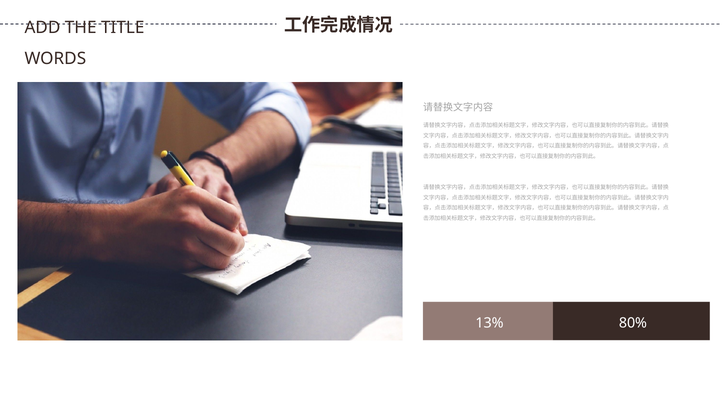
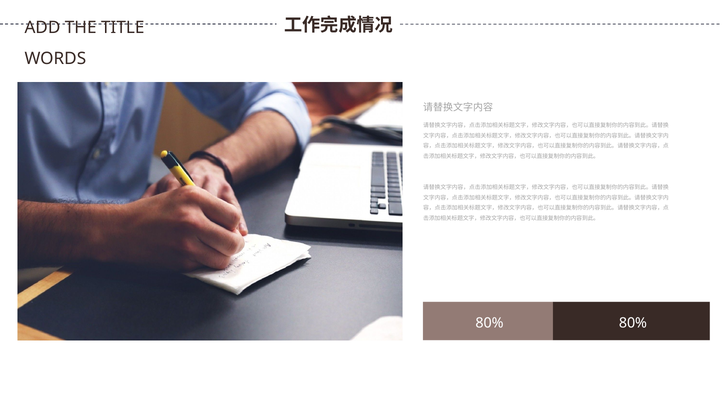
13% at (489, 323): 13% -> 80%
